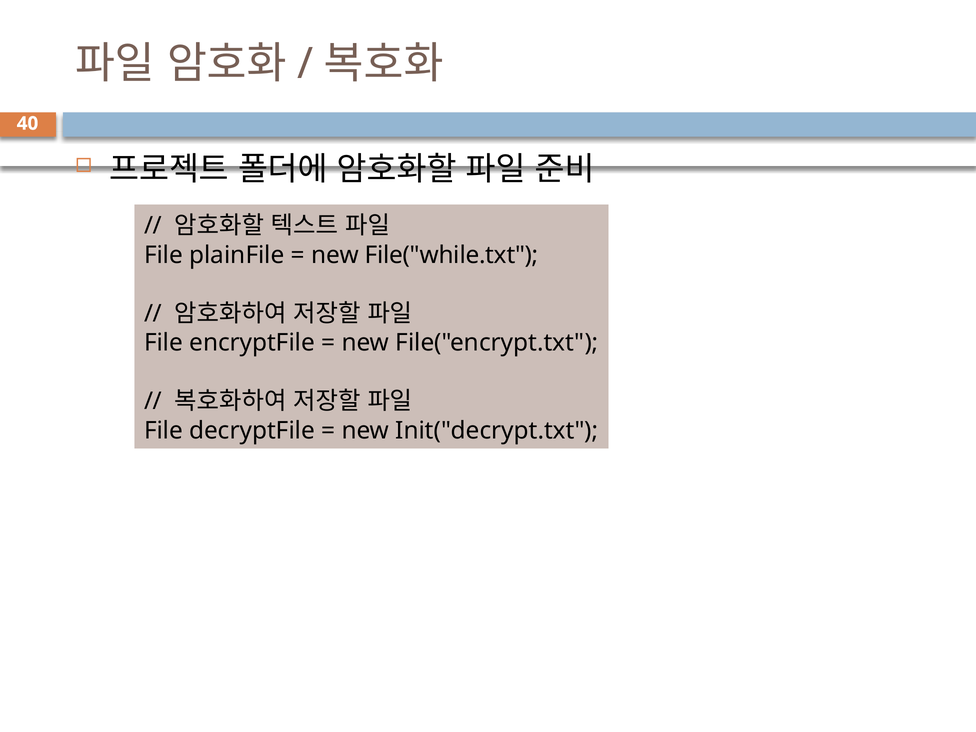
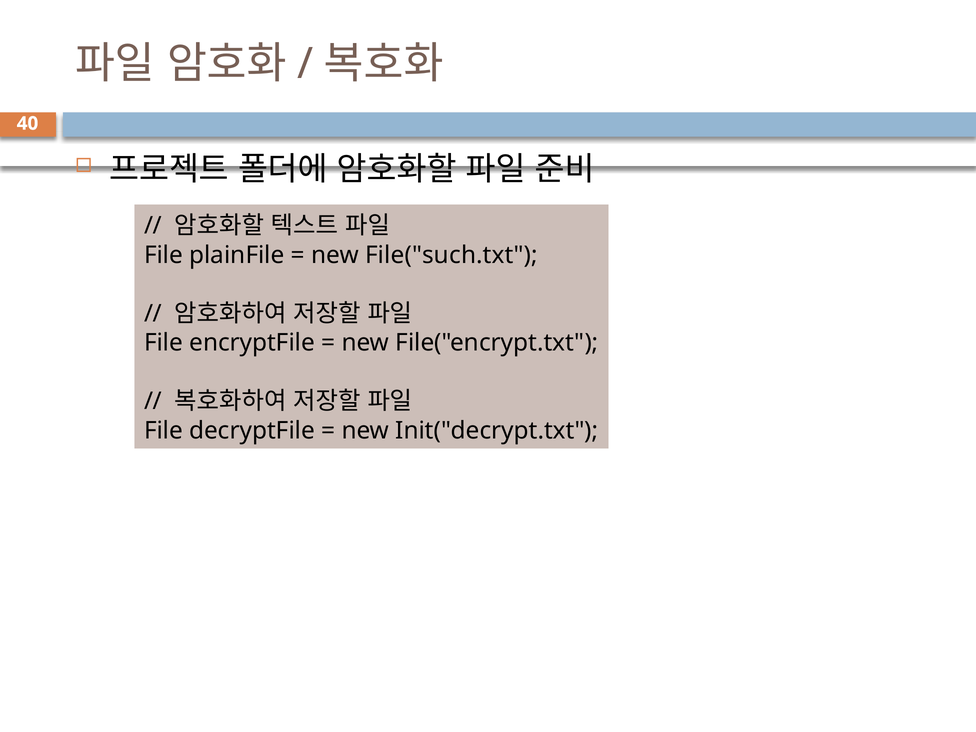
File("while.txt: File("while.txt -> File("such.txt
